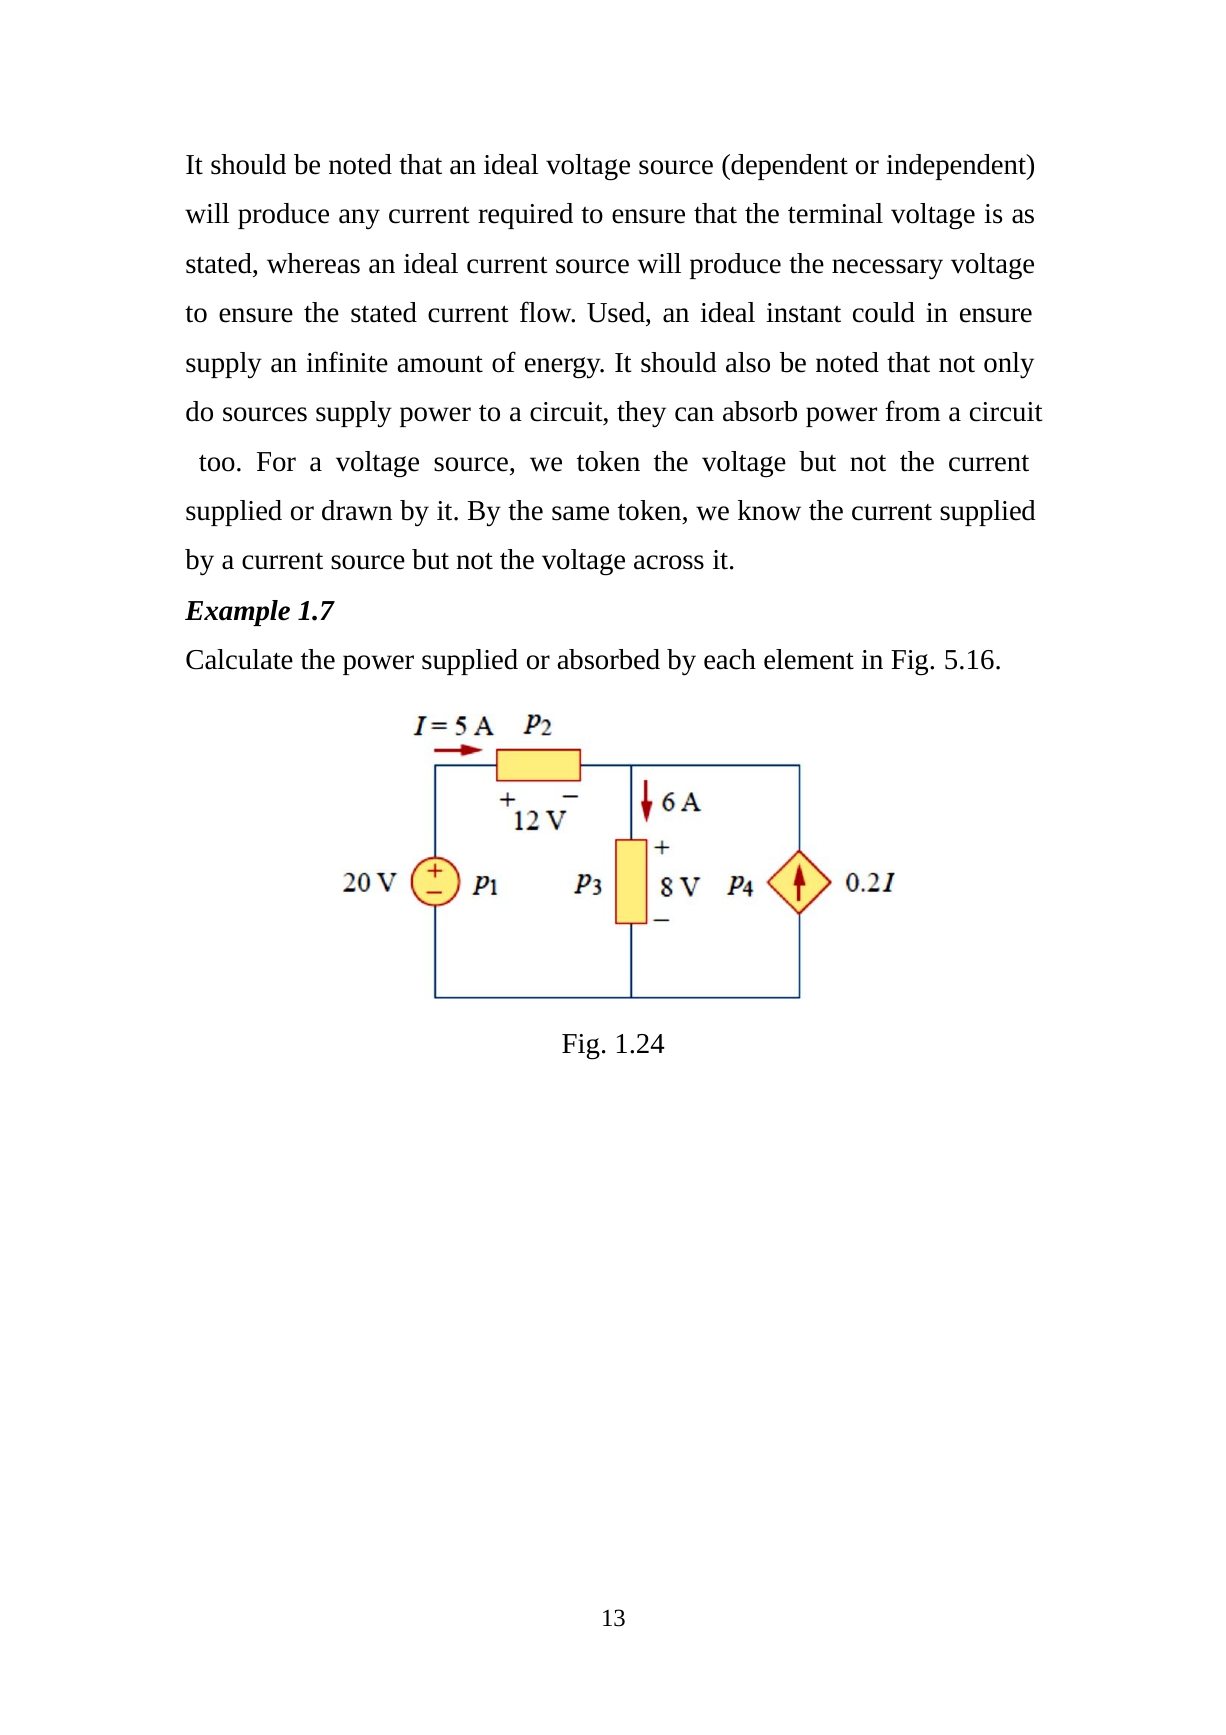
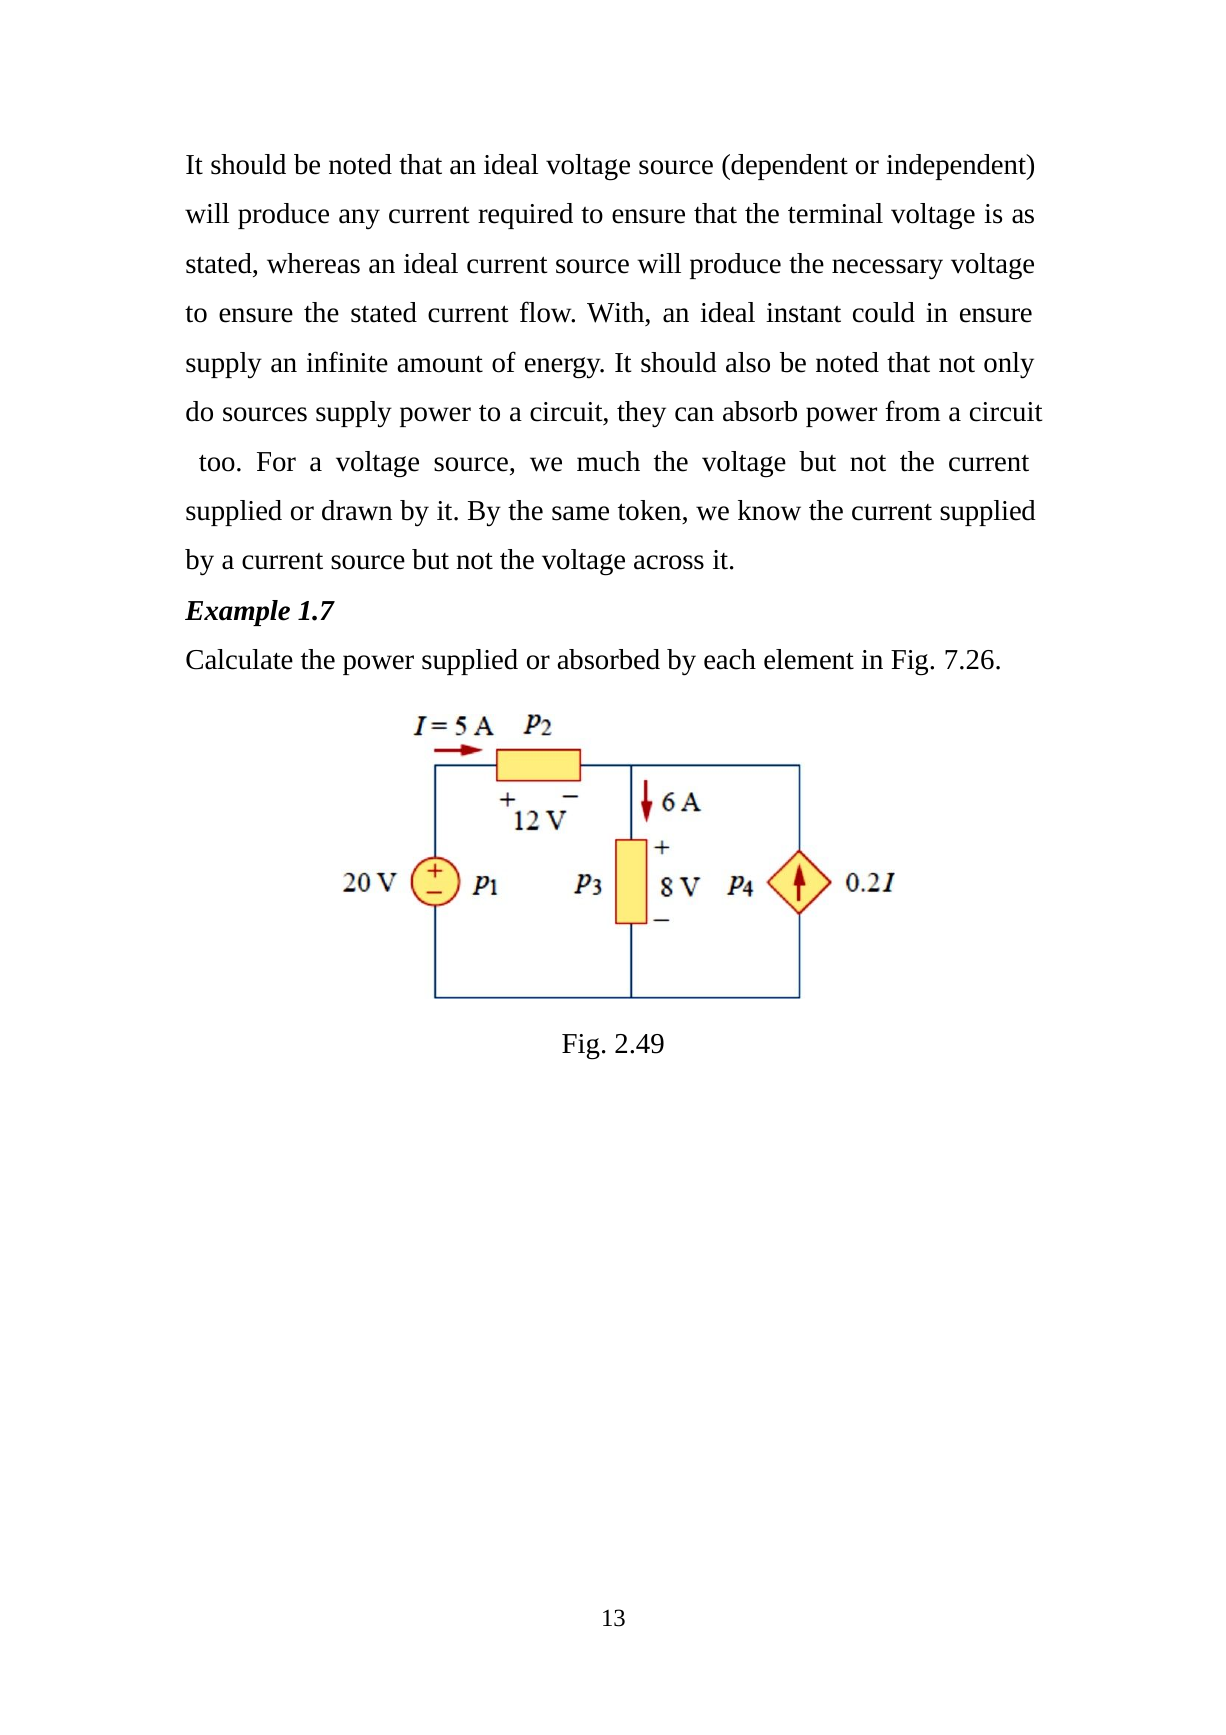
Used: Used -> With
we token: token -> much
5.16: 5.16 -> 7.26
1.24: 1.24 -> 2.49
